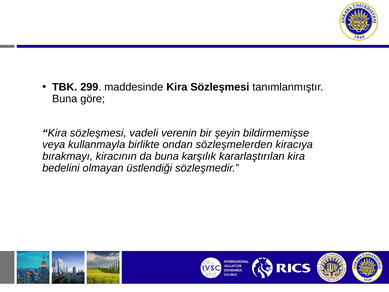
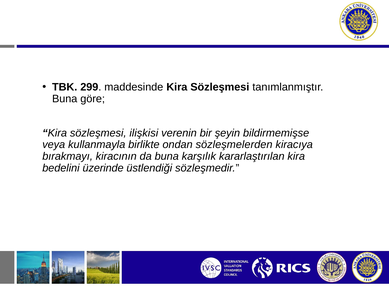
vadeli: vadeli -> ilişkisi
olmayan: olmayan -> üzerinde
